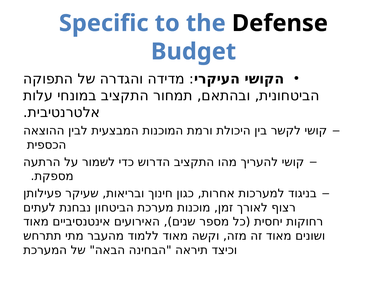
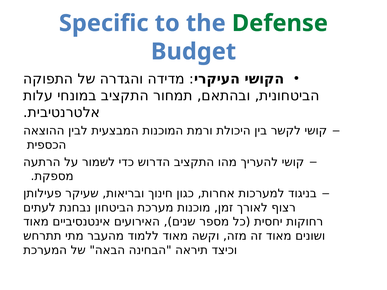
Defense colour: black -> green
